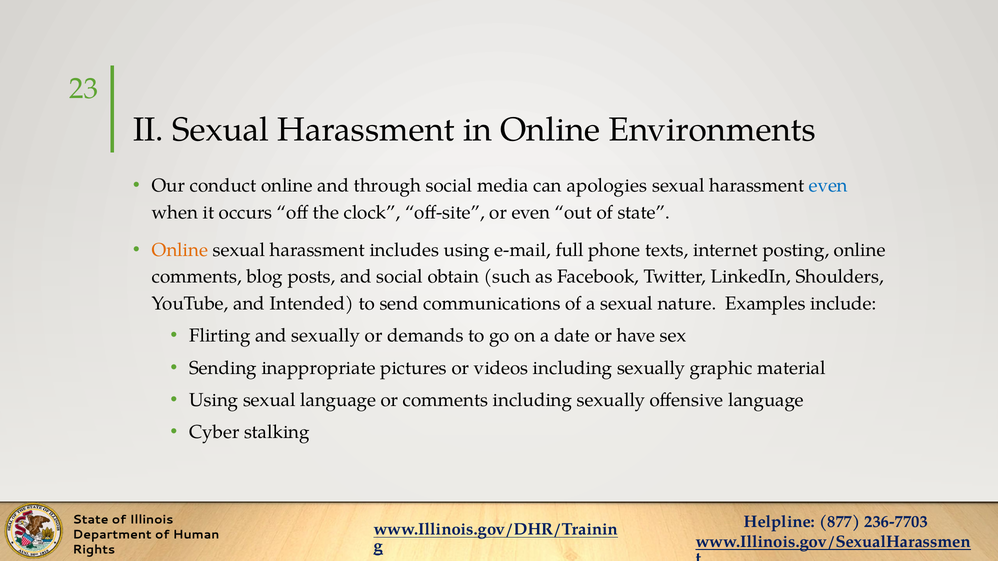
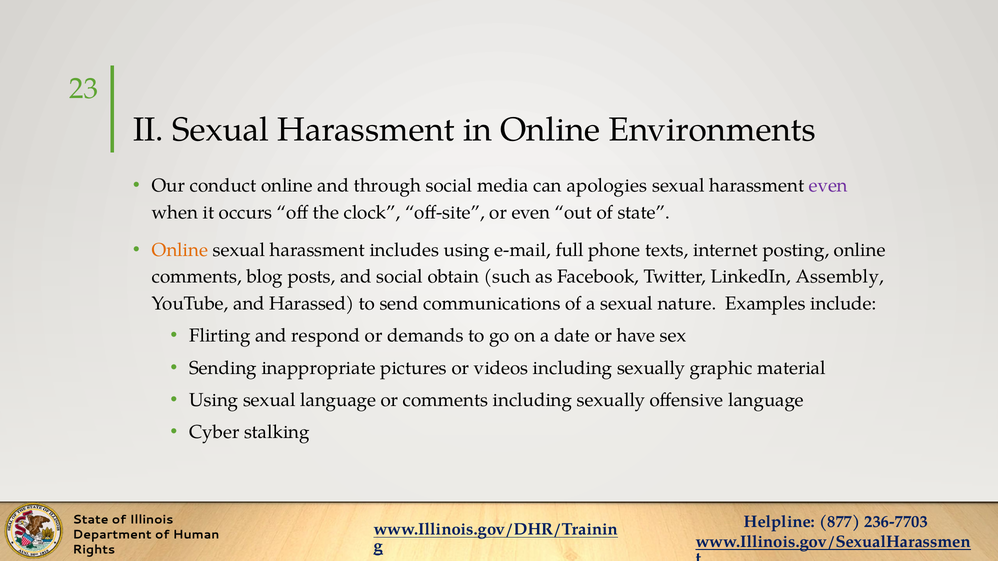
even at (828, 186) colour: blue -> purple
Shoulders: Shoulders -> Assembly
Intended: Intended -> Harassed
and sexually: sexually -> respond
